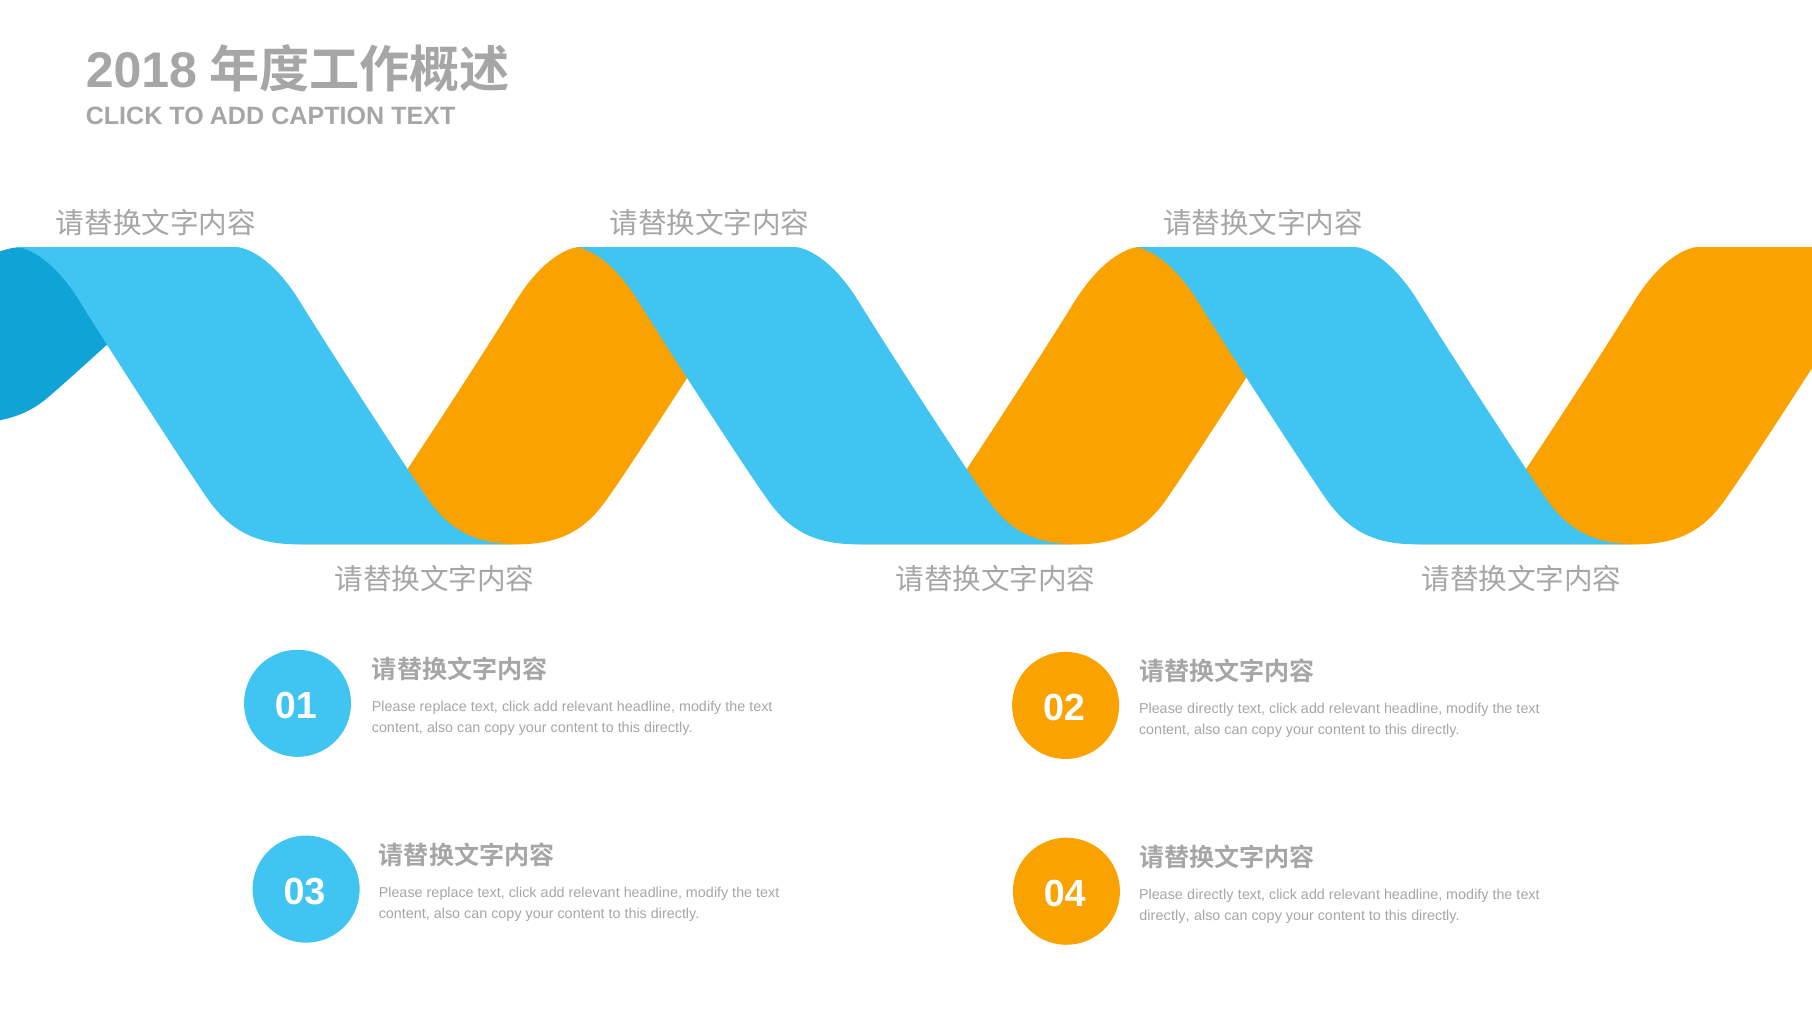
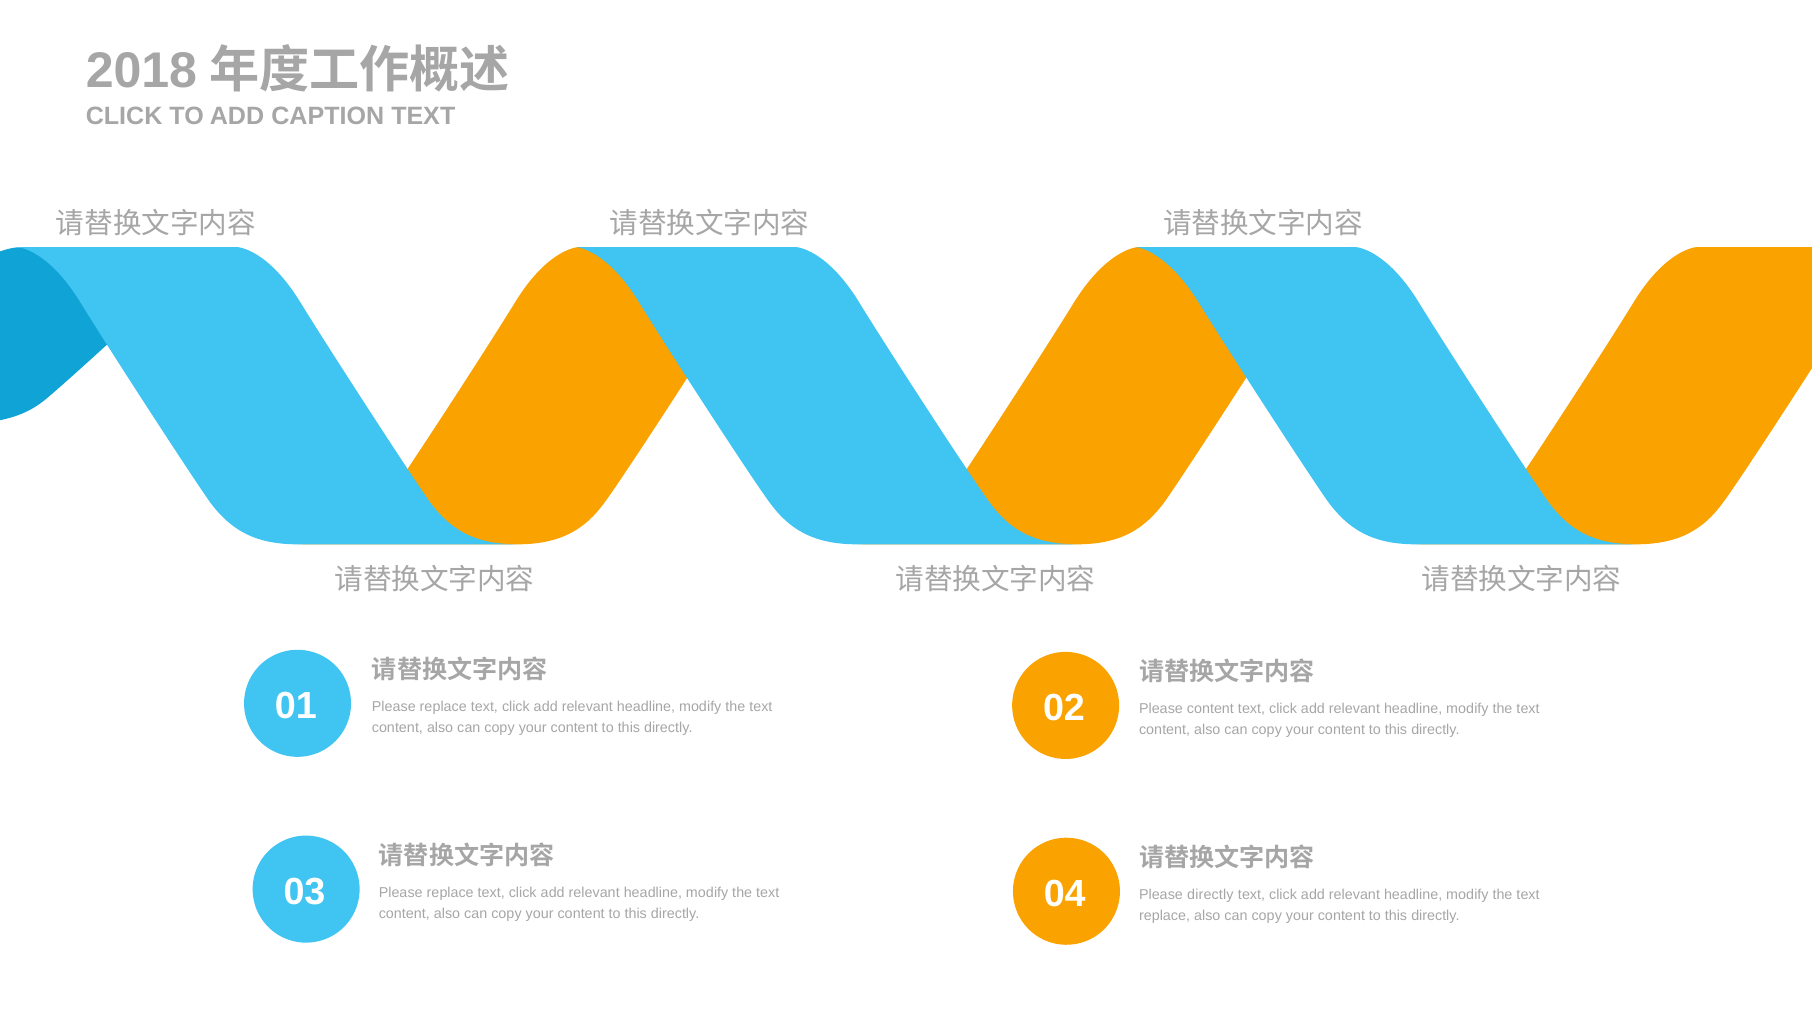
directly at (1210, 709): directly -> content
directly at (1165, 916): directly -> replace
